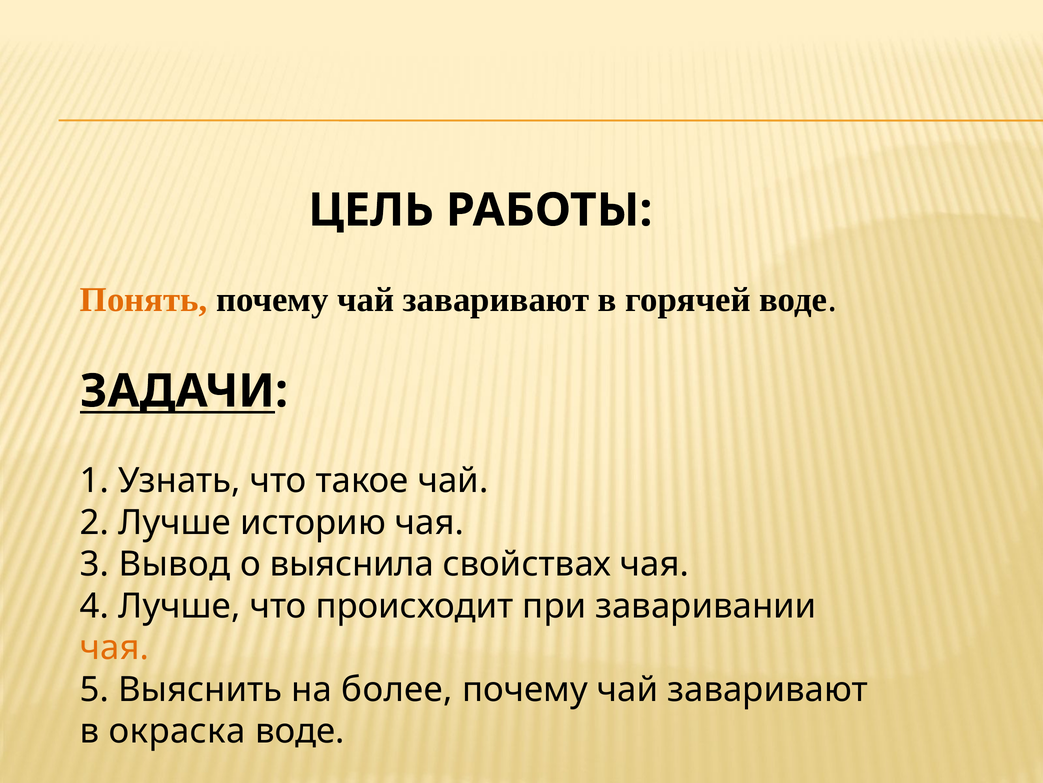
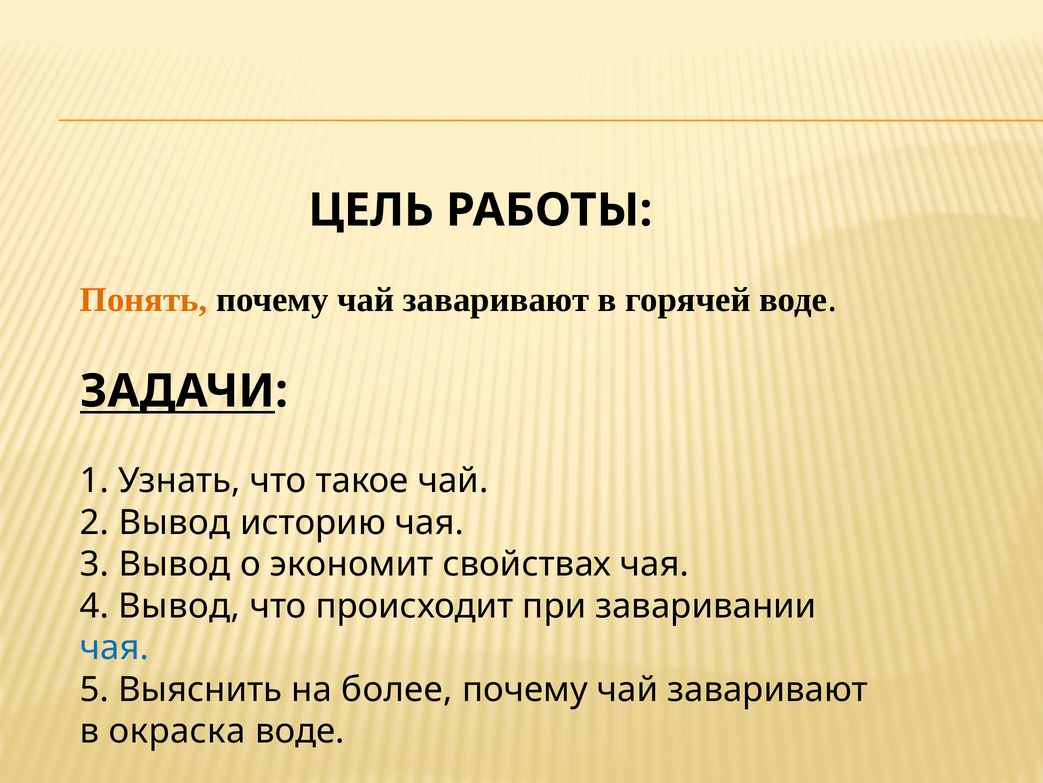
2 Лучше: Лучше -> Вывод
выяснила: выяснила -> экономит
4 Лучше: Лучше -> Вывод
чая at (115, 647) colour: orange -> blue
